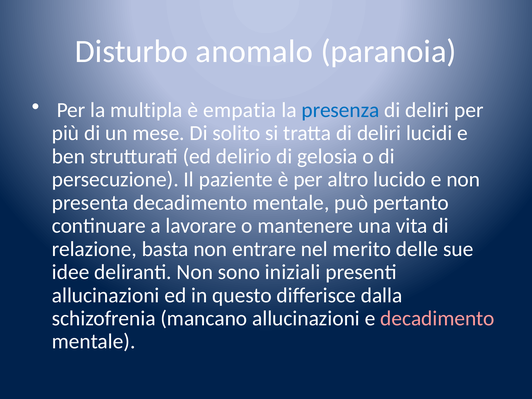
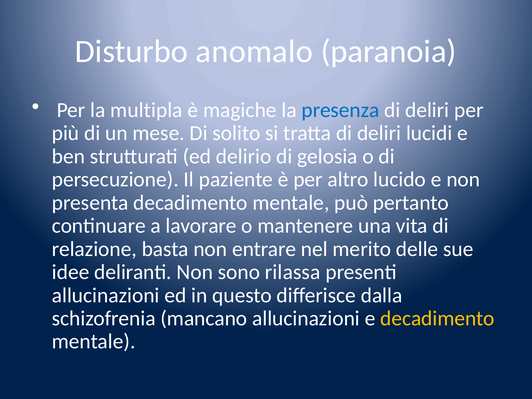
empatia: empatia -> magiche
iniziali: iniziali -> rilassa
decadimento at (437, 318) colour: pink -> yellow
